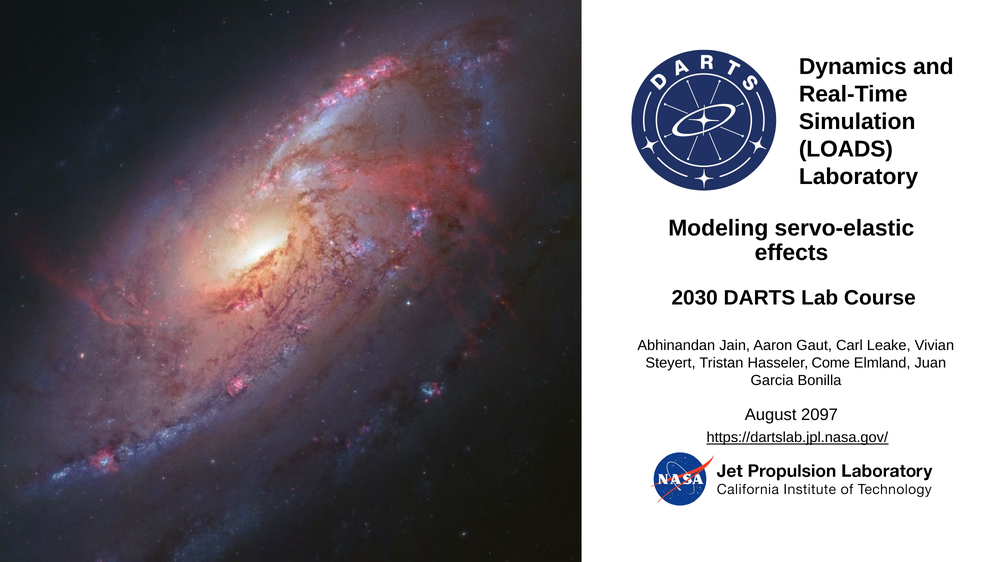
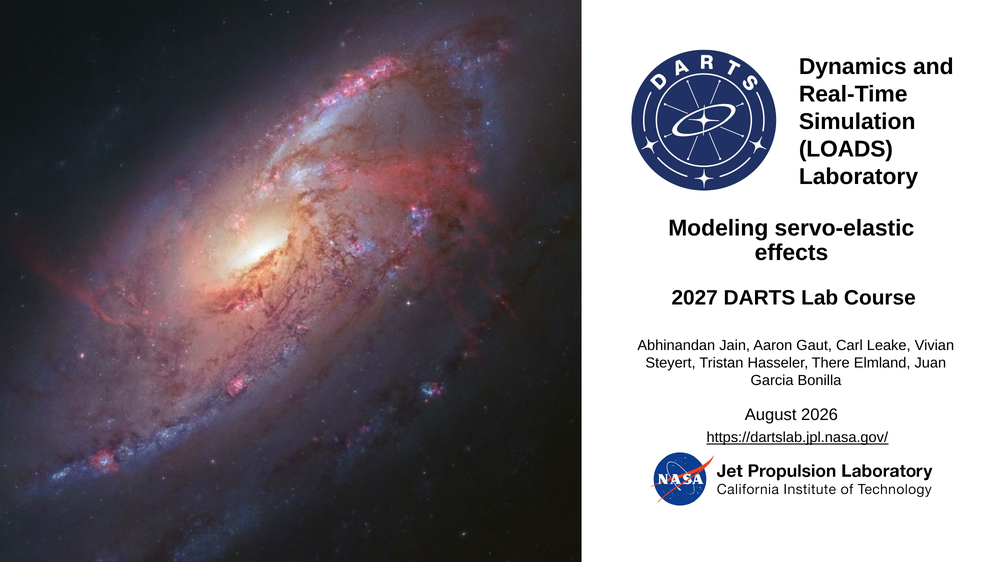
2030: 2030 -> 2027
Come: Come -> There
2097: 2097 -> 2026
